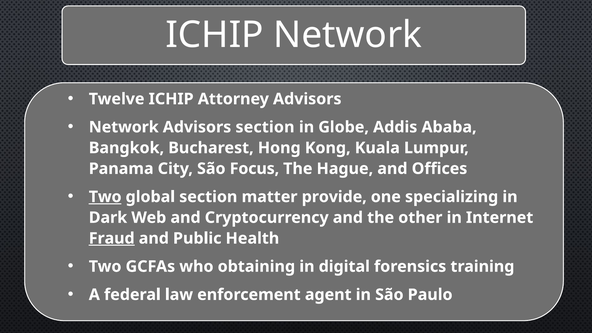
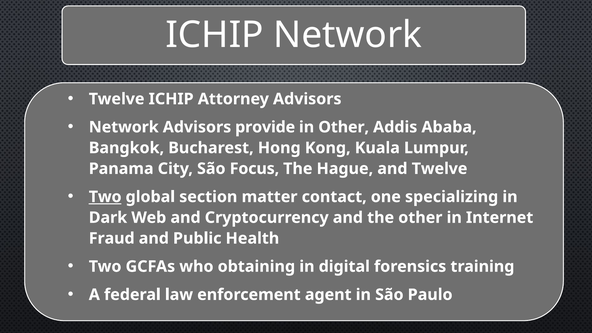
Advisors section: section -> provide
in Globe: Globe -> Other
and Offices: Offices -> Twelve
provide: provide -> contact
Fraud underline: present -> none
